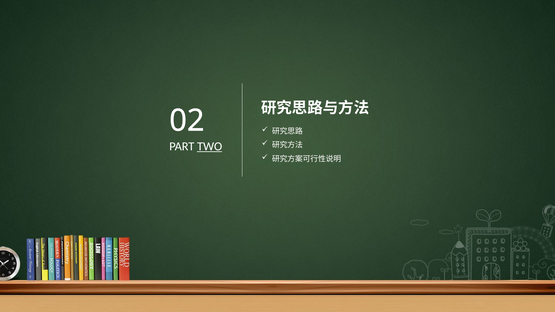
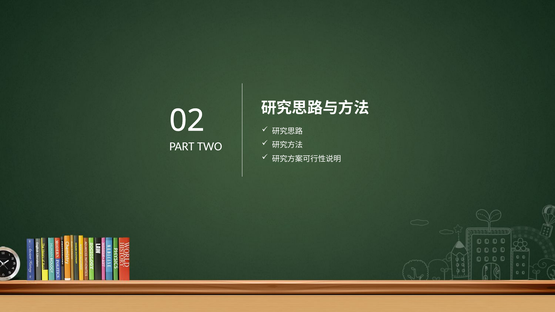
TWO underline: present -> none
